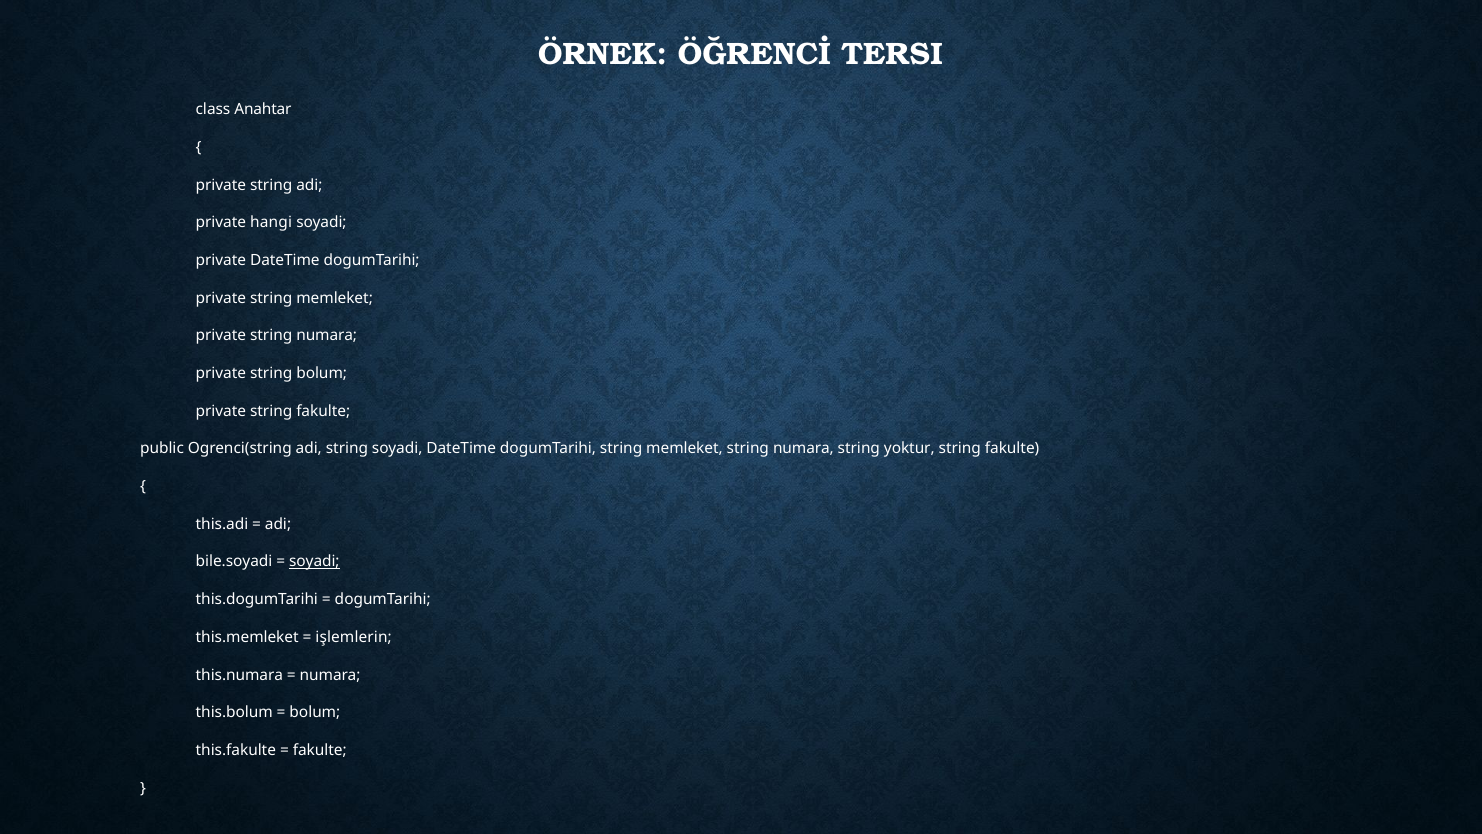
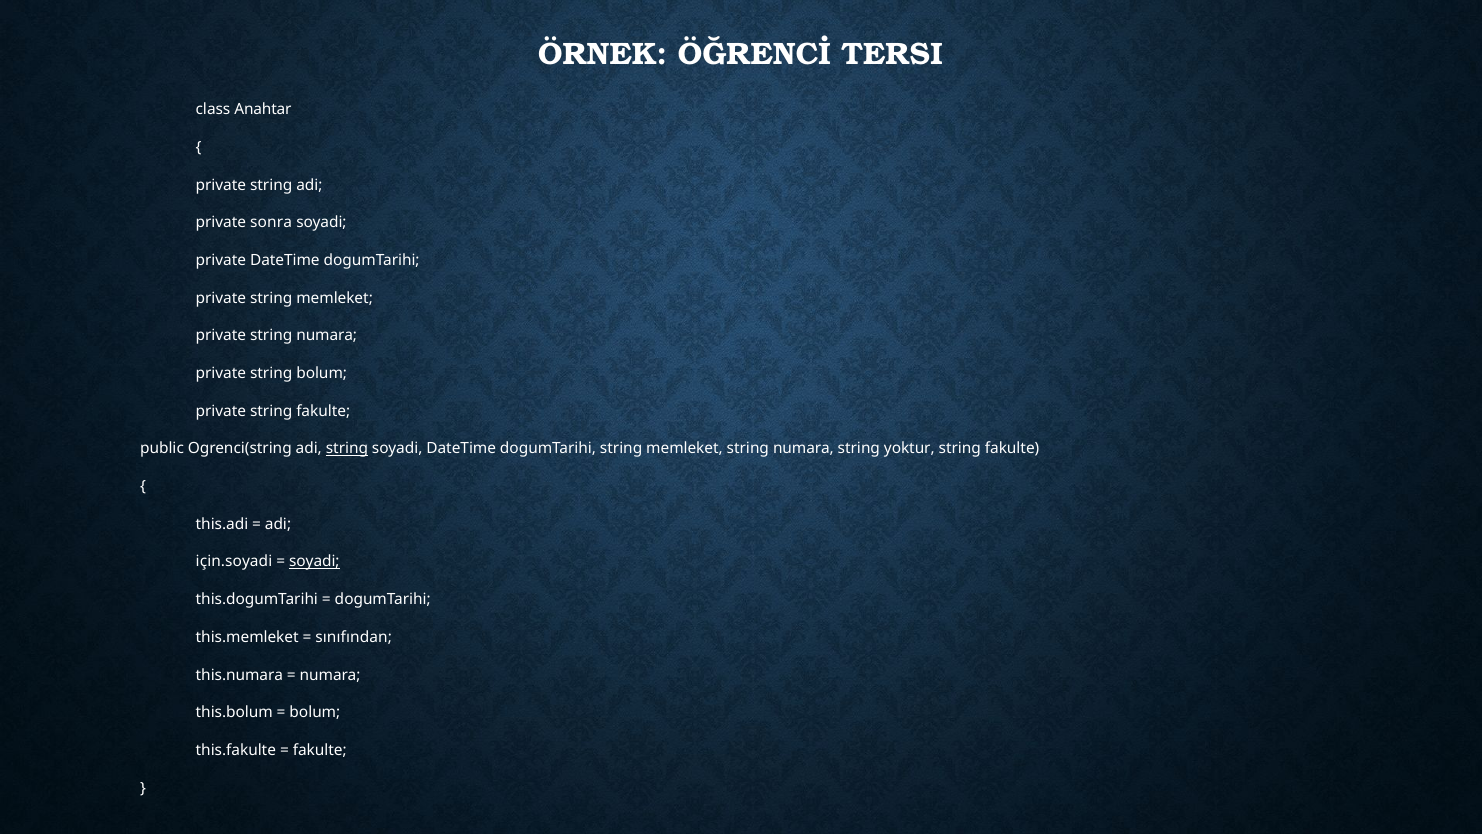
hangi: hangi -> sonra
string at (347, 449) underline: none -> present
bile.soyadi: bile.soyadi -> için.soyadi
işlemlerin: işlemlerin -> sınıfından
